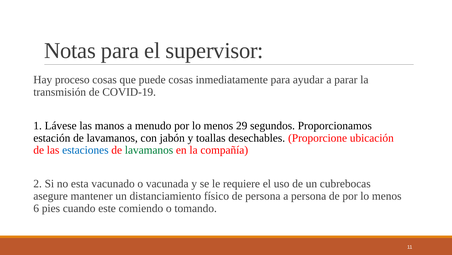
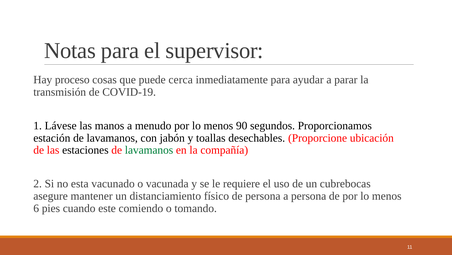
puede cosas: cosas -> cerca
29: 29 -> 90
estaciones colour: blue -> black
